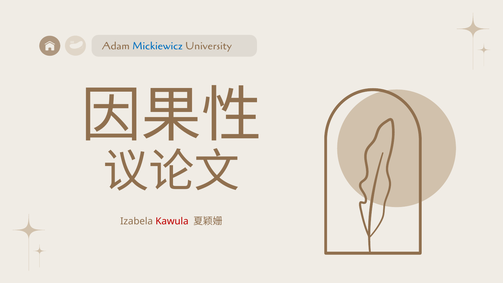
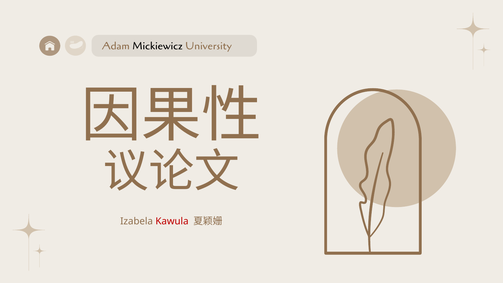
Mickiewicz colour: blue -> black
